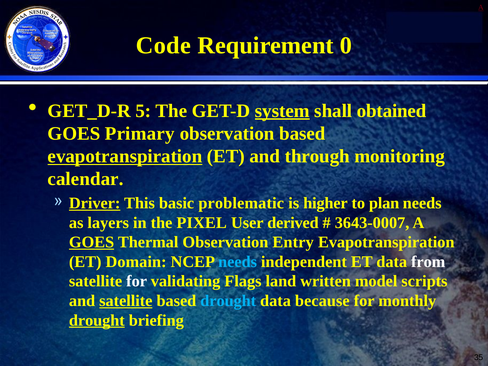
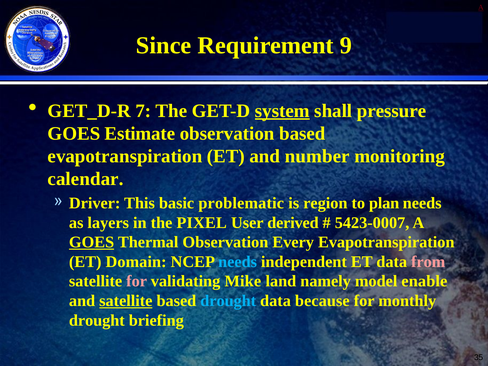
Code: Code -> Since
0: 0 -> 9
5: 5 -> 7
obtained: obtained -> pressure
Primary: Primary -> Estimate
evapotranspiration at (125, 156) underline: present -> none
through: through -> number
Driver underline: present -> none
higher: higher -> region
3643-0007: 3643-0007 -> 5423-0007
Entry: Entry -> Every
from colour: white -> pink
for at (137, 281) colour: white -> pink
Flags: Flags -> Mike
written: written -> namely
scripts: scripts -> enable
drought at (97, 320) underline: present -> none
